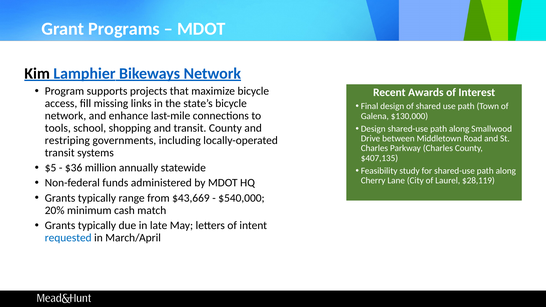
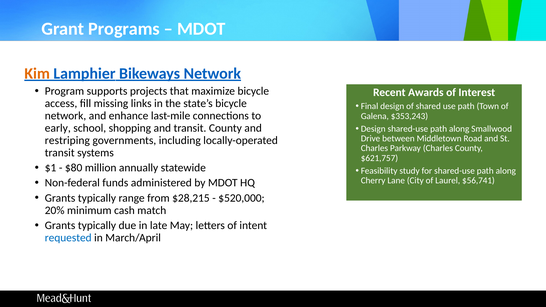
Kim colour: black -> orange
$130,000: $130,000 -> $353,243
tools: tools -> early
$407,135: $407,135 -> $621,757
$5: $5 -> $1
$36: $36 -> $80
$28,119: $28,119 -> $56,741
$43,669: $43,669 -> $28,215
$540,000: $540,000 -> $520,000
